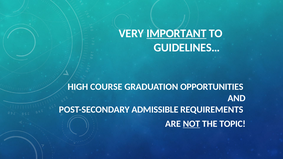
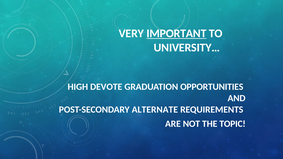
GUIDELINES…: GUIDELINES… -> UNIVERSITY…
COURSE: COURSE -> DEVOTE
ADMISSIBLE: ADMISSIBLE -> ALTERNATE
NOT underline: present -> none
